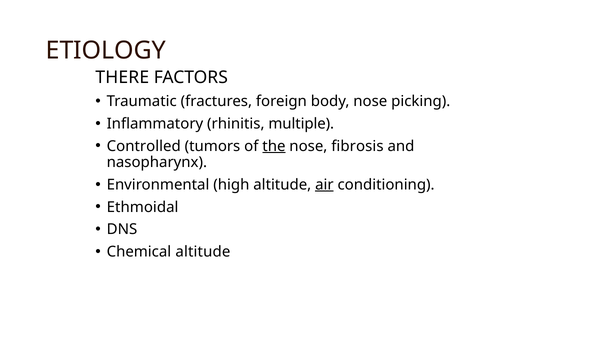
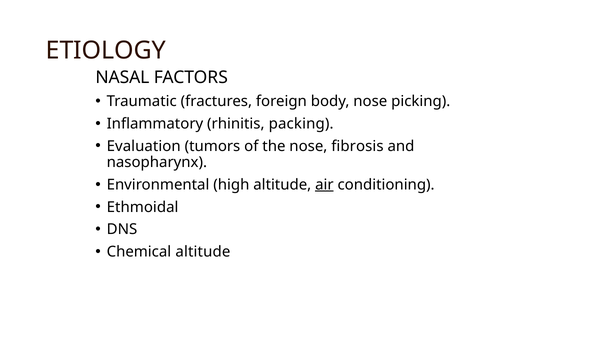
THERE: THERE -> NASAL
multiple: multiple -> packing
Controlled: Controlled -> Evaluation
the underline: present -> none
